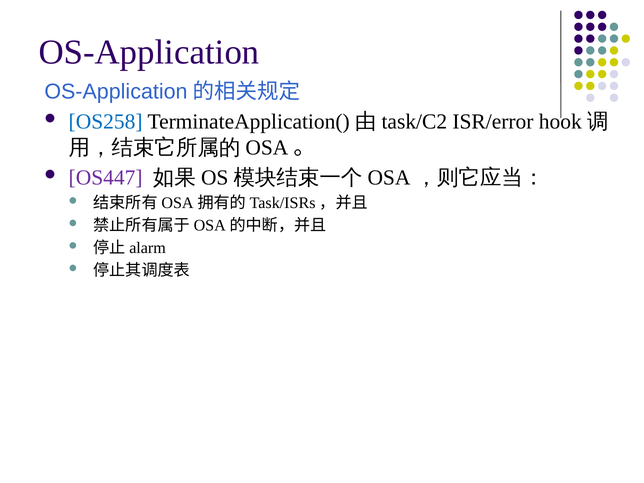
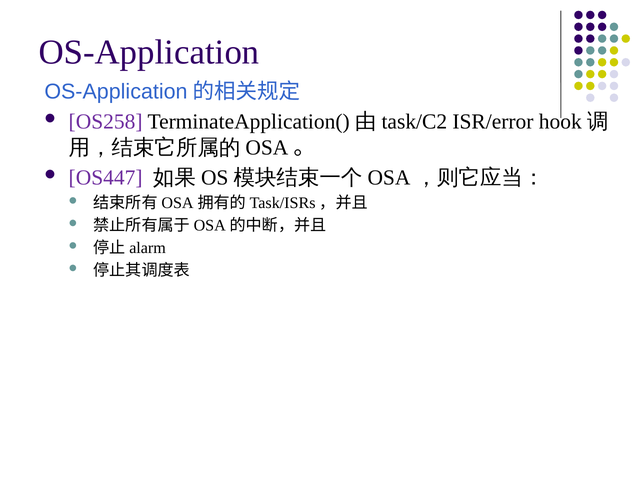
OS258 colour: blue -> purple
